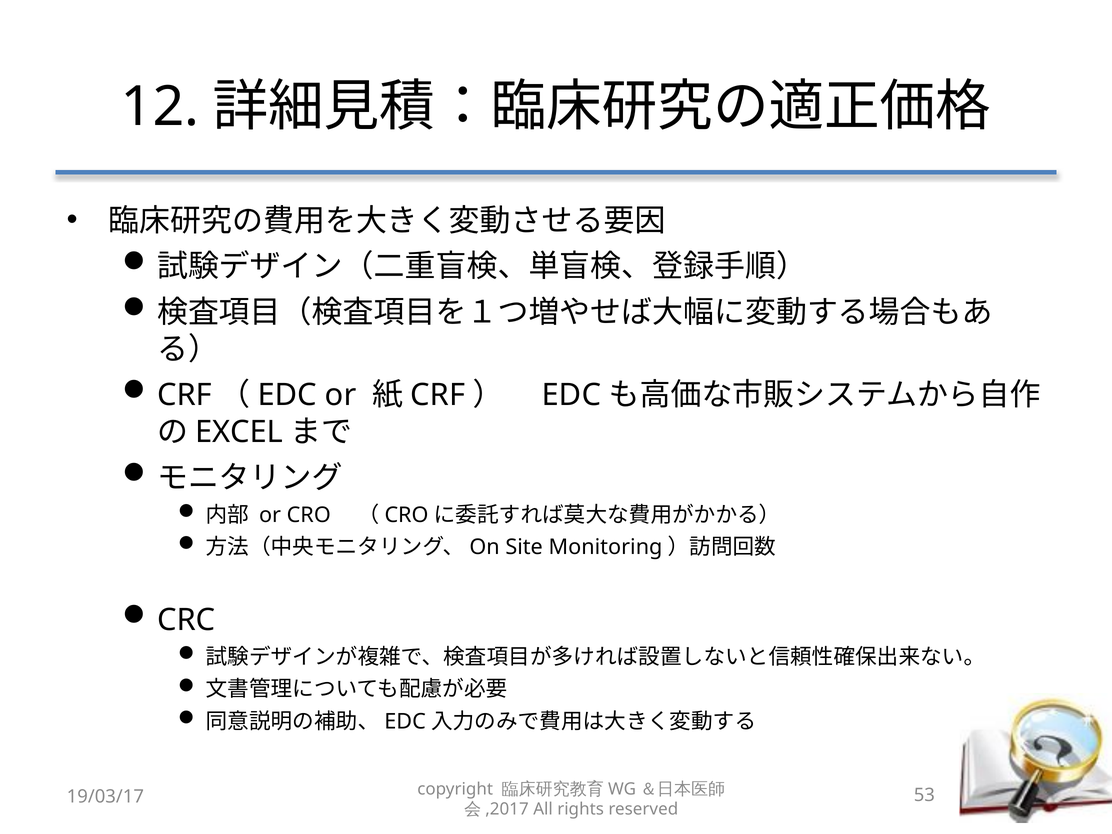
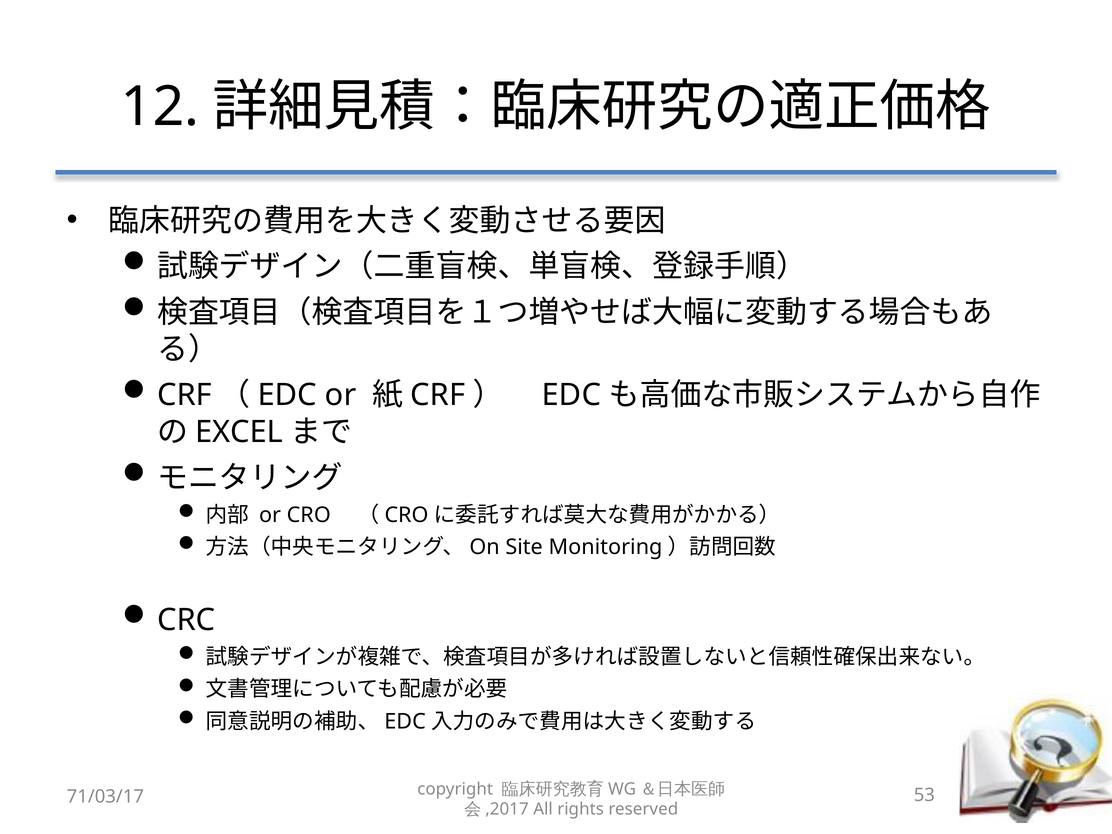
19/03/17: 19/03/17 -> 71/03/17
